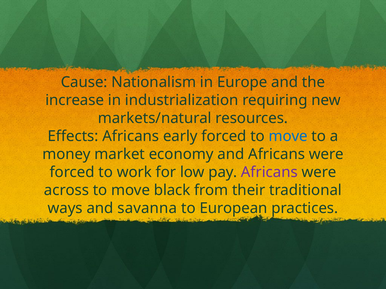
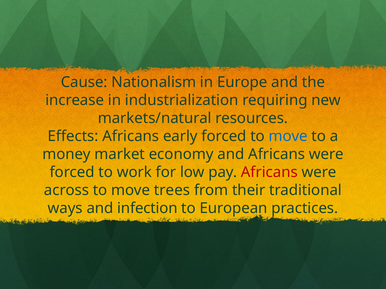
Africans at (269, 172) colour: purple -> red
black: black -> trees
savanna: savanna -> infection
